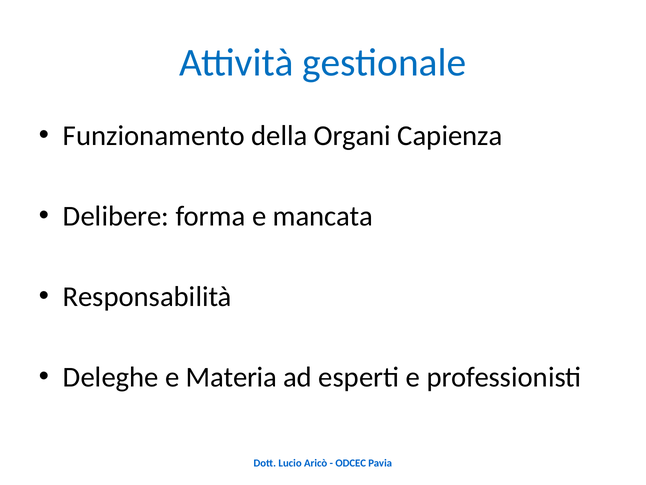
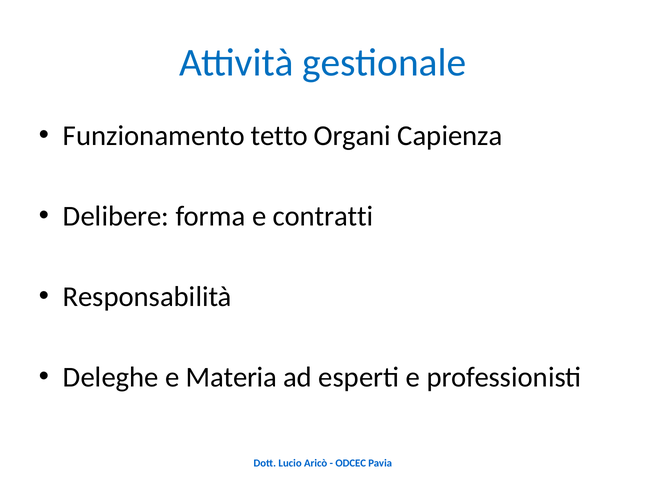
della: della -> tetto
mancata: mancata -> contratti
